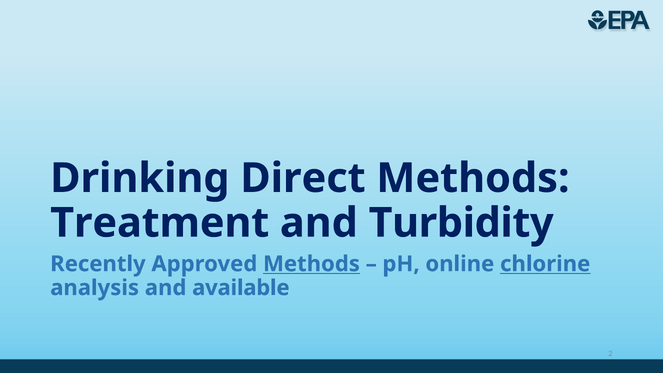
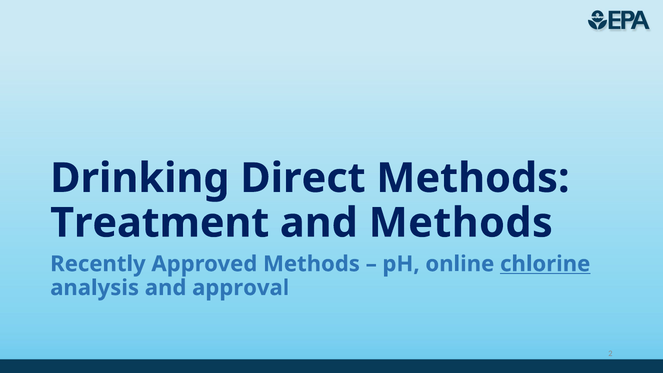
and Turbidity: Turbidity -> Methods
Methods at (311, 264) underline: present -> none
available: available -> approval
